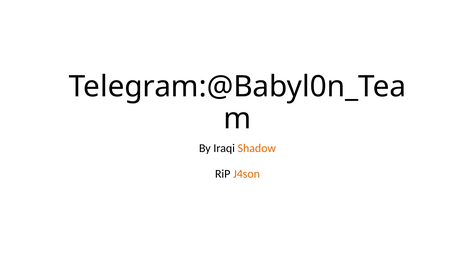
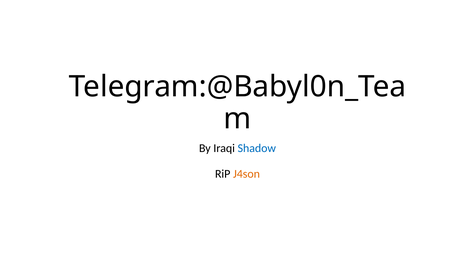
Shadow colour: orange -> blue
